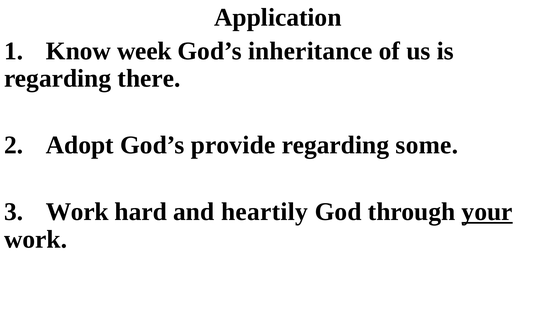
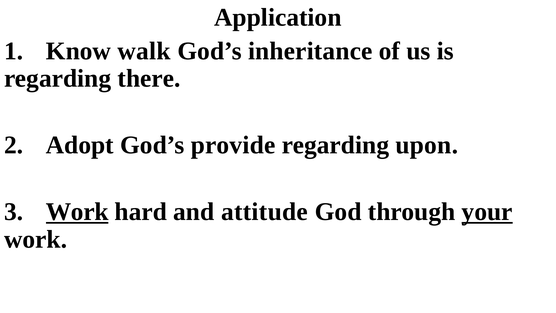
week: week -> walk
some: some -> upon
Work at (77, 212) underline: none -> present
heartily: heartily -> attitude
